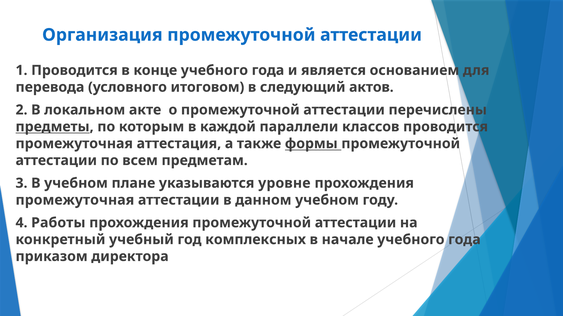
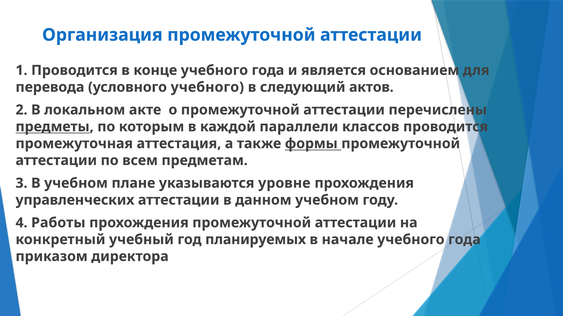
условного итоговом: итоговом -> учебного
промежуточная at (75, 200): промежуточная -> управленческих
комплексных: комплексных -> планируемых
